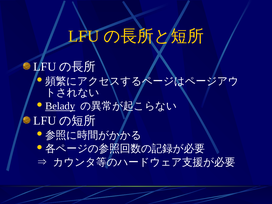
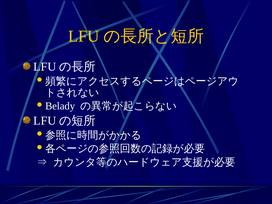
Belady underline: present -> none
